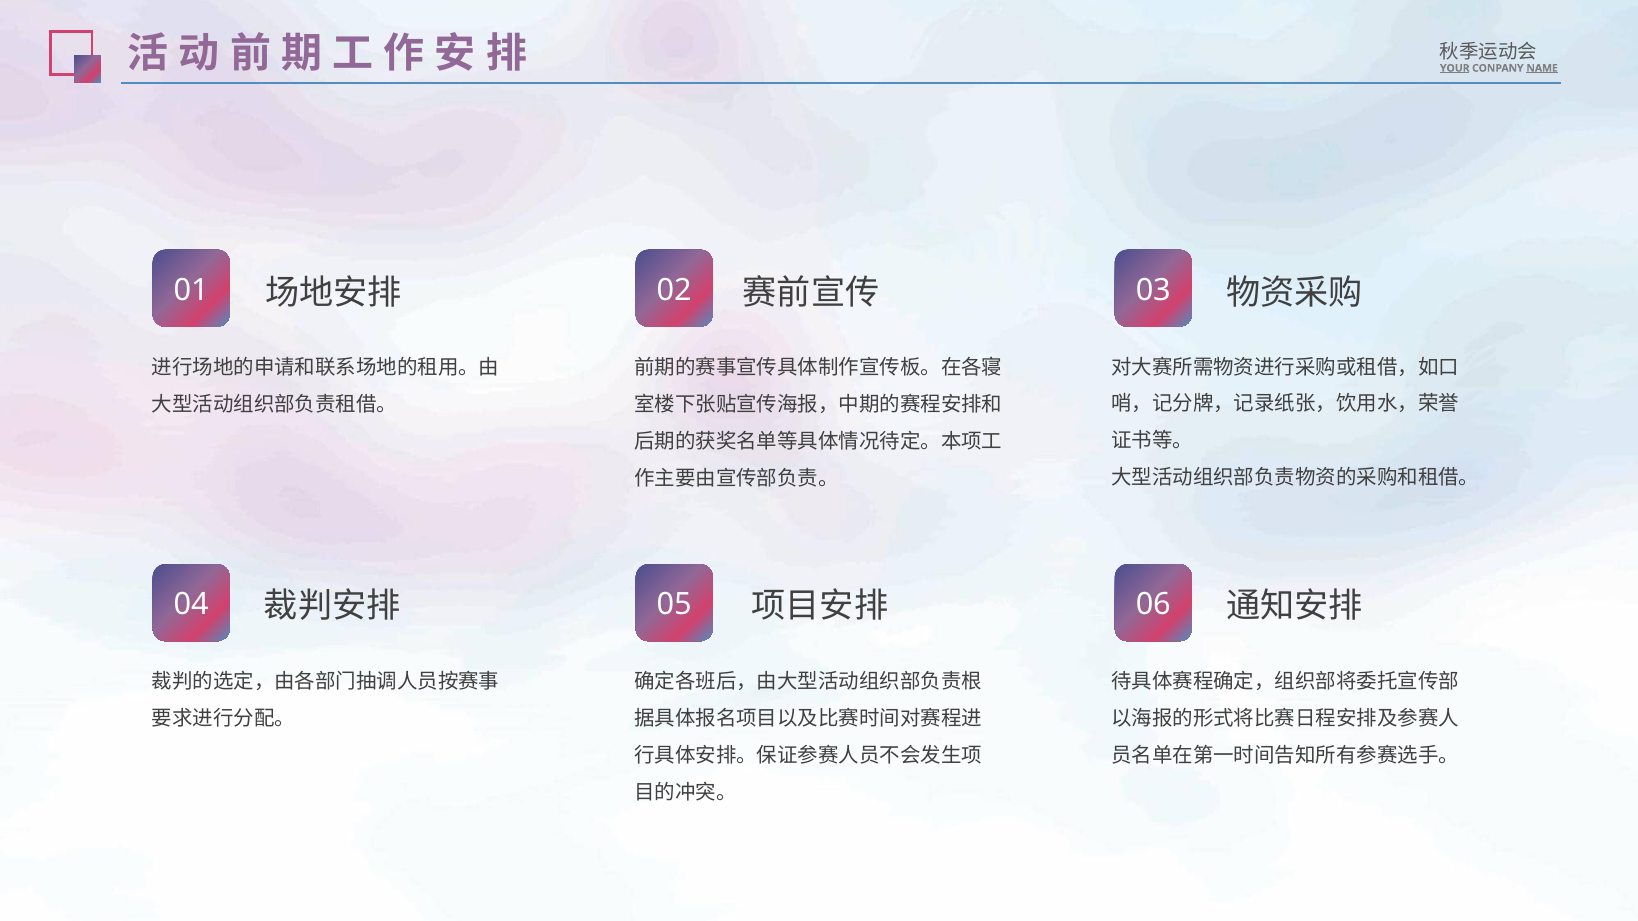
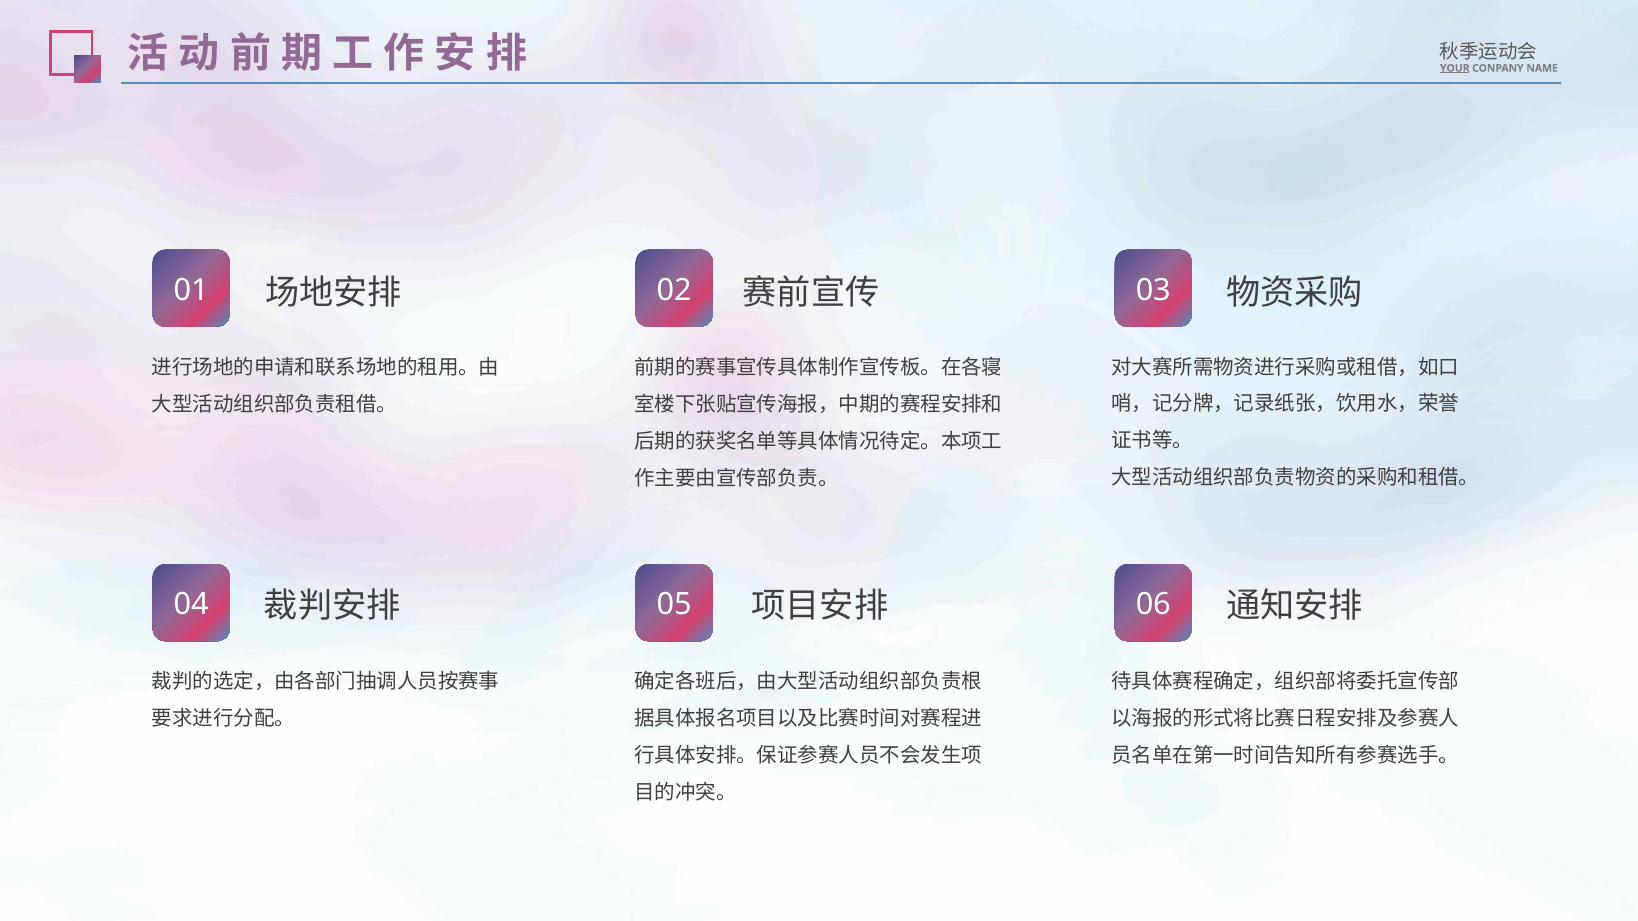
NAME underline: present -> none
